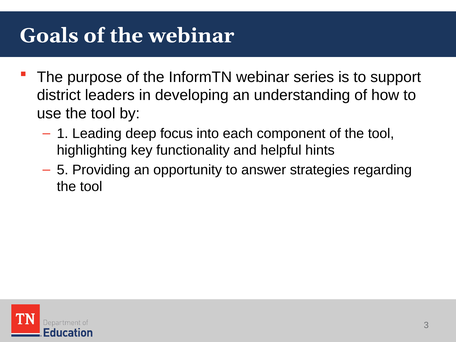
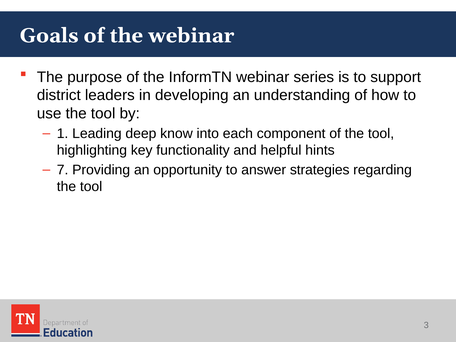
focus: focus -> know
5: 5 -> 7
